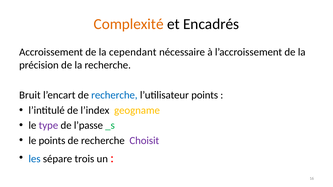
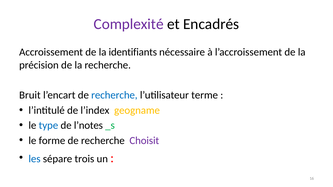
Complexité colour: orange -> purple
cependant: cependant -> identifiants
l’utilisateur points: points -> terme
type colour: purple -> blue
l’passe: l’passe -> l’notes
le points: points -> forme
